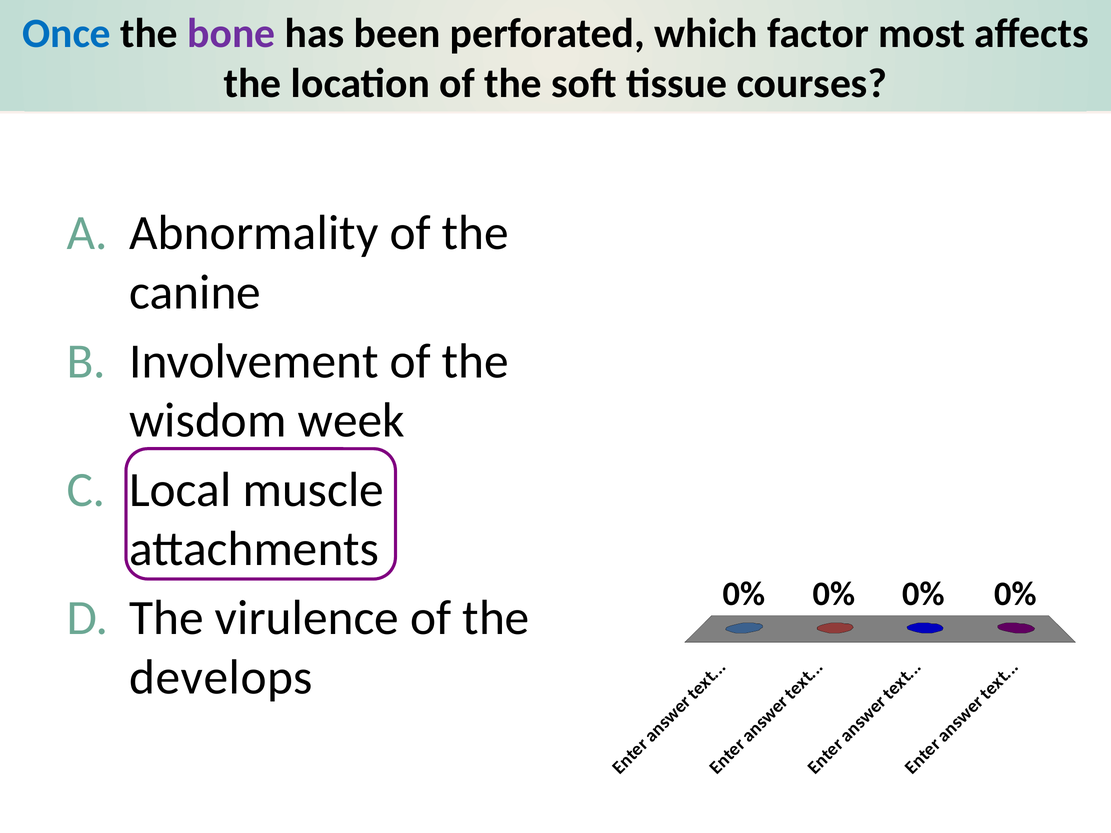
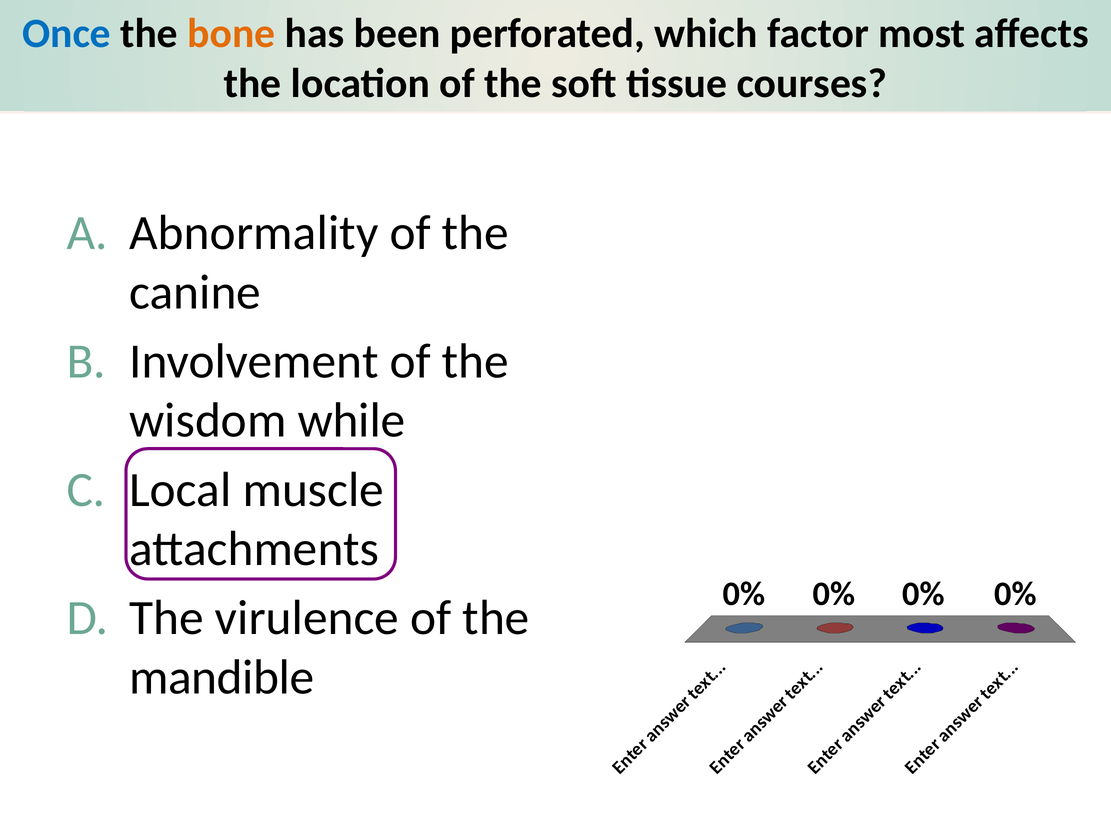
bone colour: purple -> orange
week: week -> while
develops: develops -> mandible
